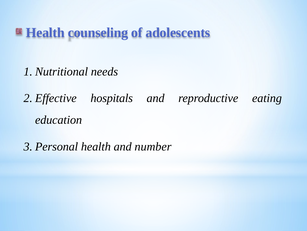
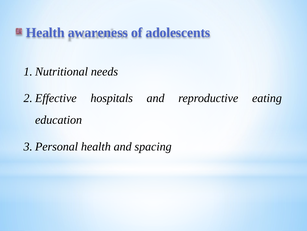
counseling: counseling -> awareness
number: number -> spacing
